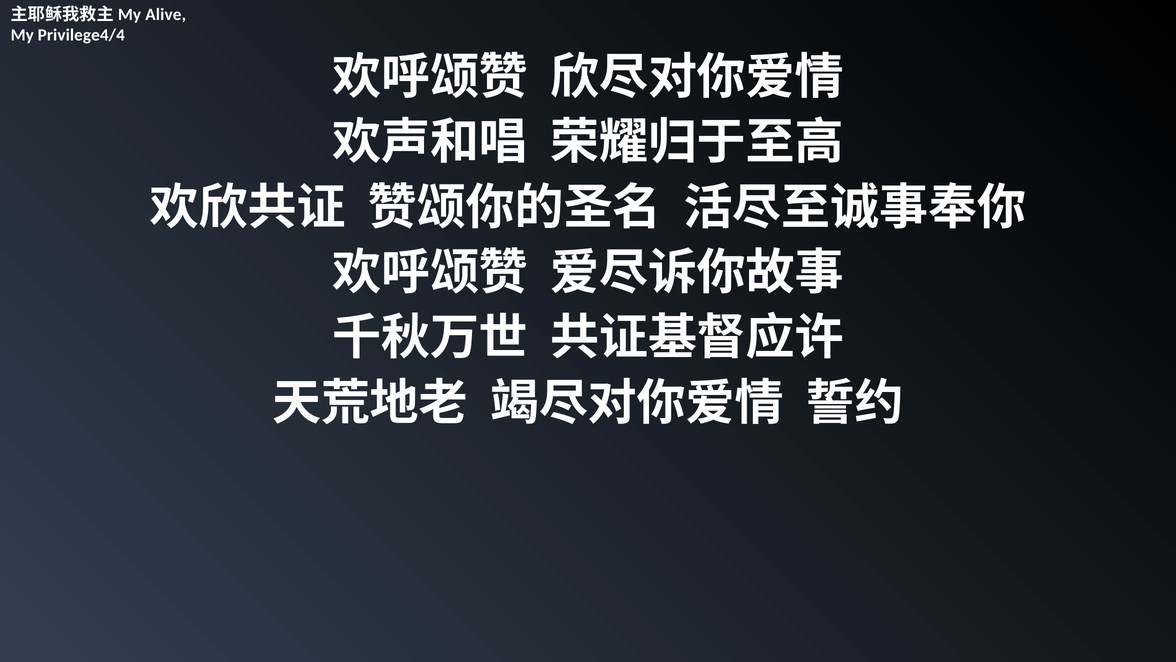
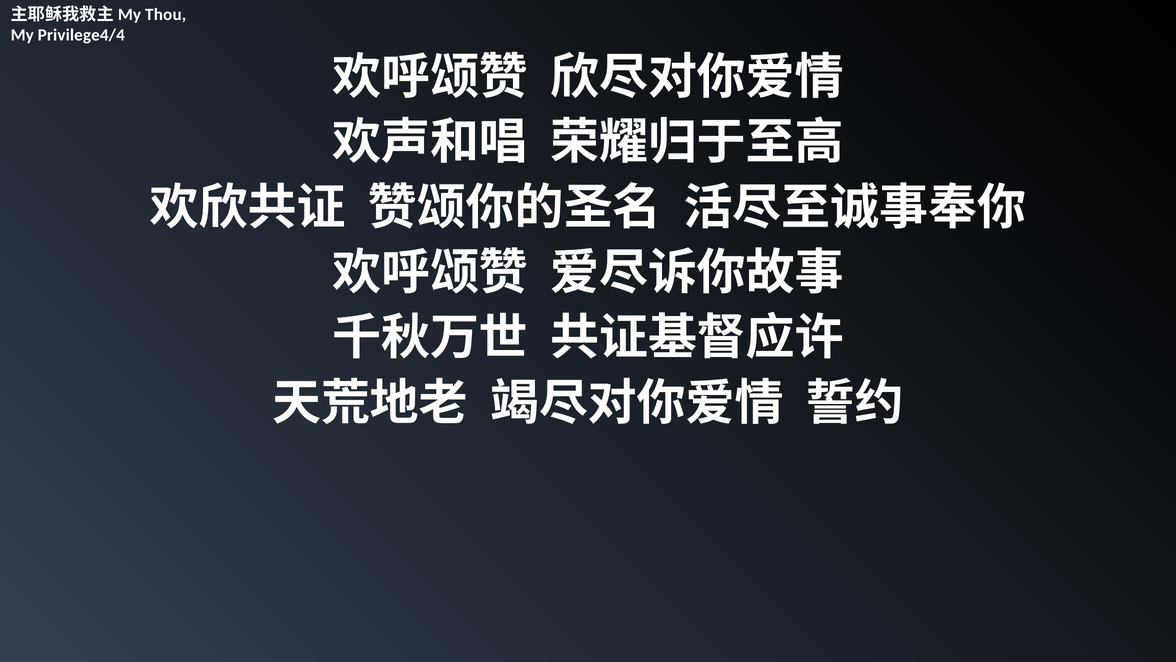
Alive: Alive -> Thou
